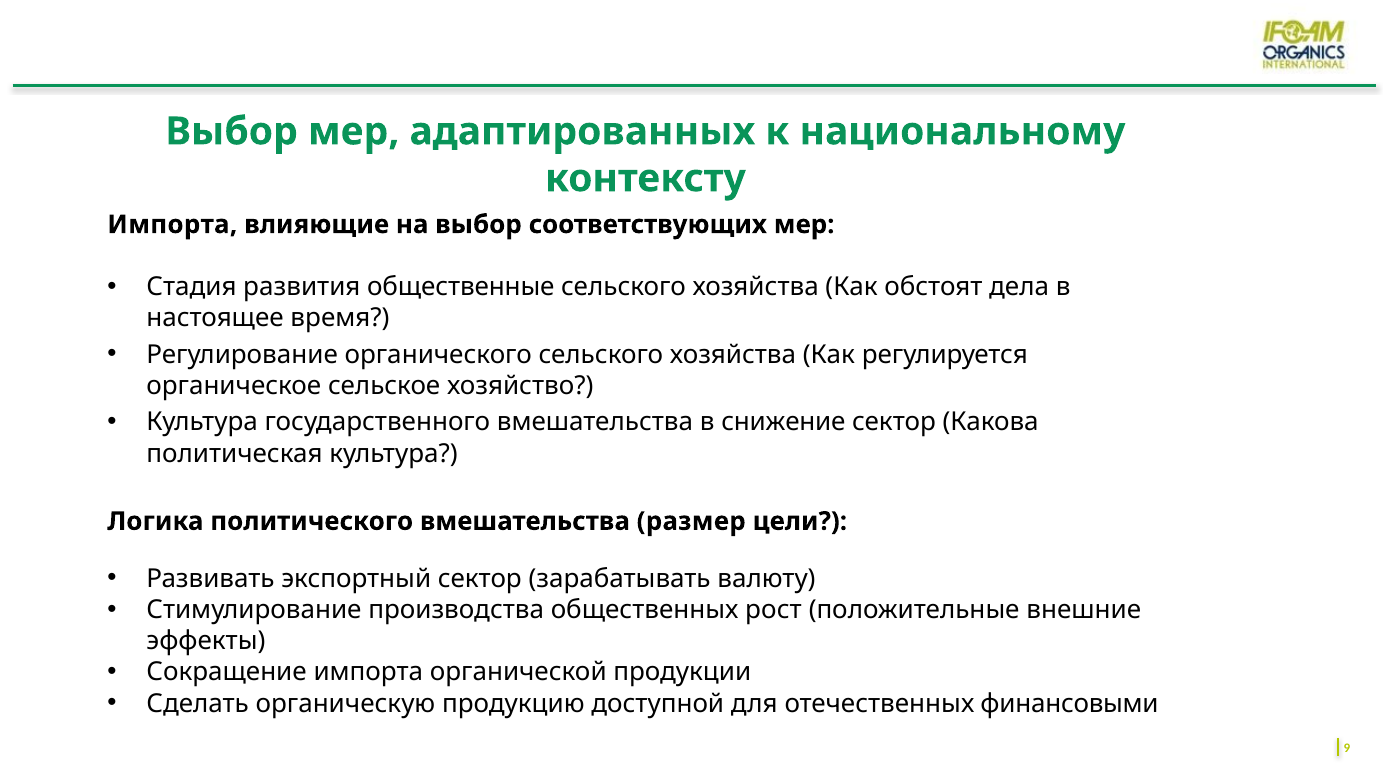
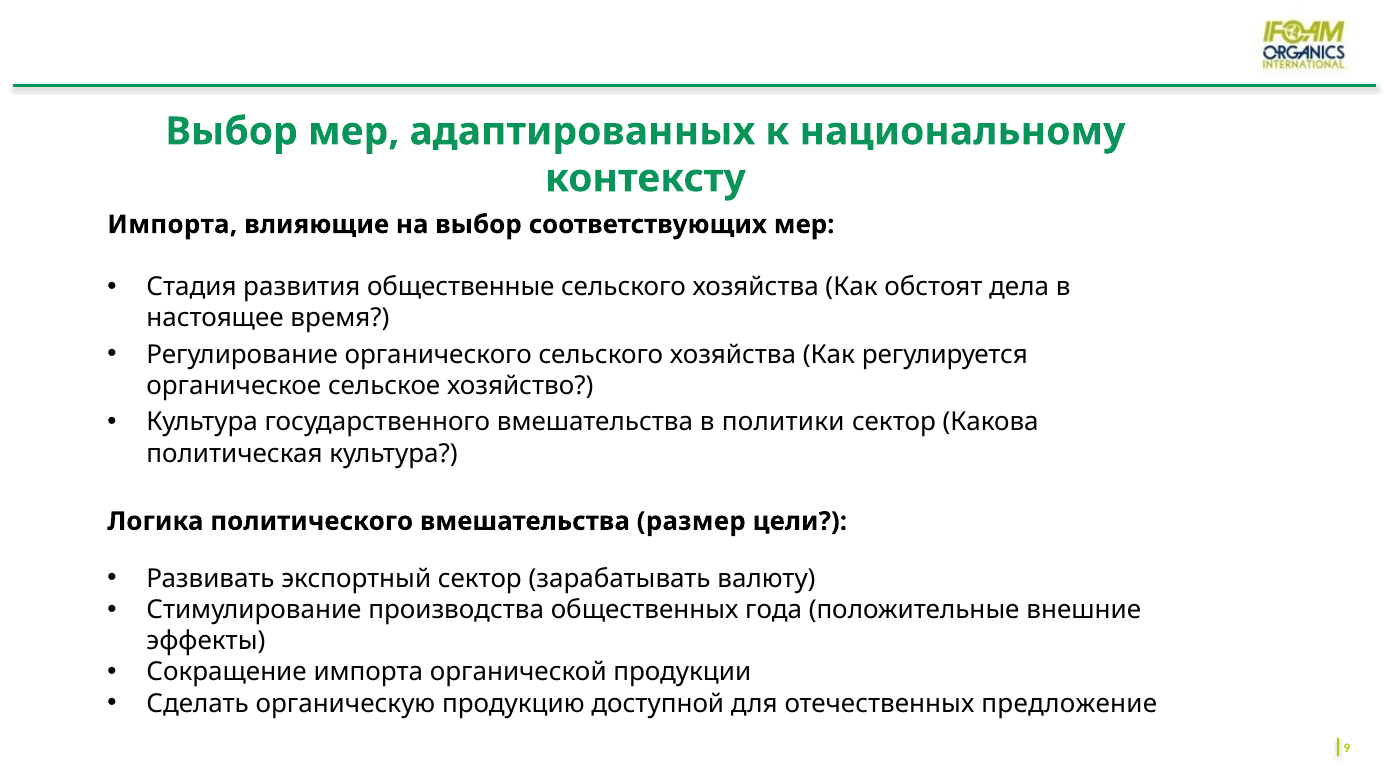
снижение: снижение -> политики
рост: рост -> года
финансовыми: финансовыми -> предложение
